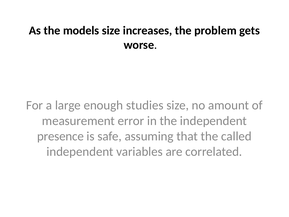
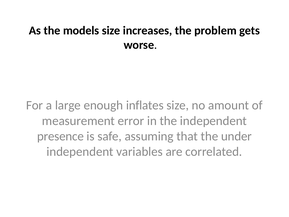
studies: studies -> inflates
called: called -> under
